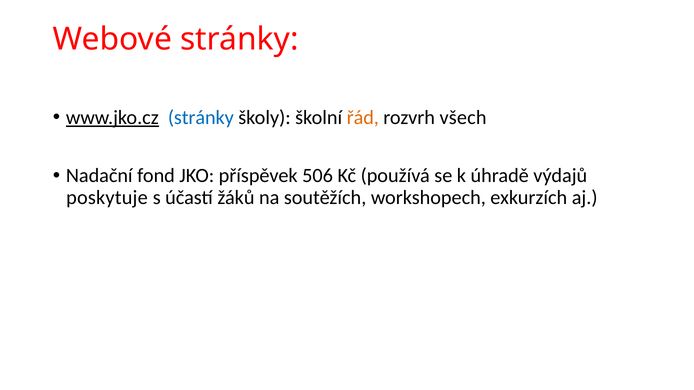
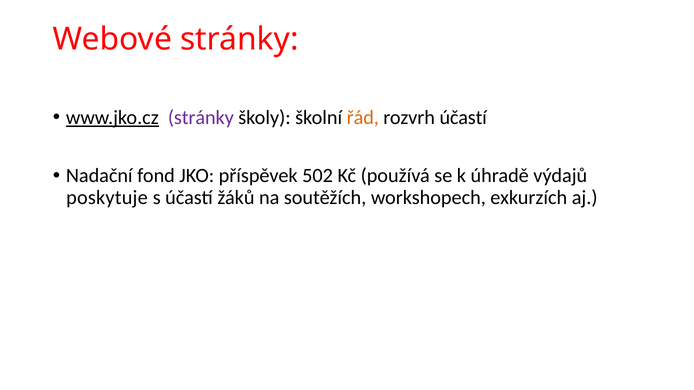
stránky at (201, 118) colour: blue -> purple
rozvrh všech: všech -> účastí
506: 506 -> 502
